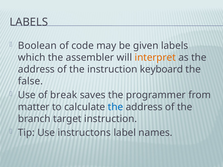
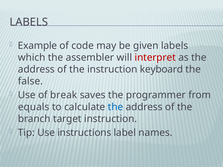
Boolean: Boolean -> Example
interpret colour: orange -> red
matter: matter -> equals
instructons: instructons -> instructions
